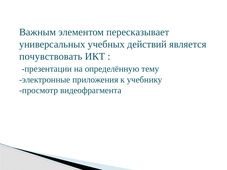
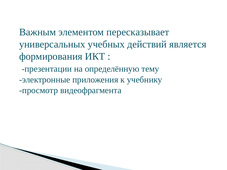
почувствовать: почувствовать -> формирования
